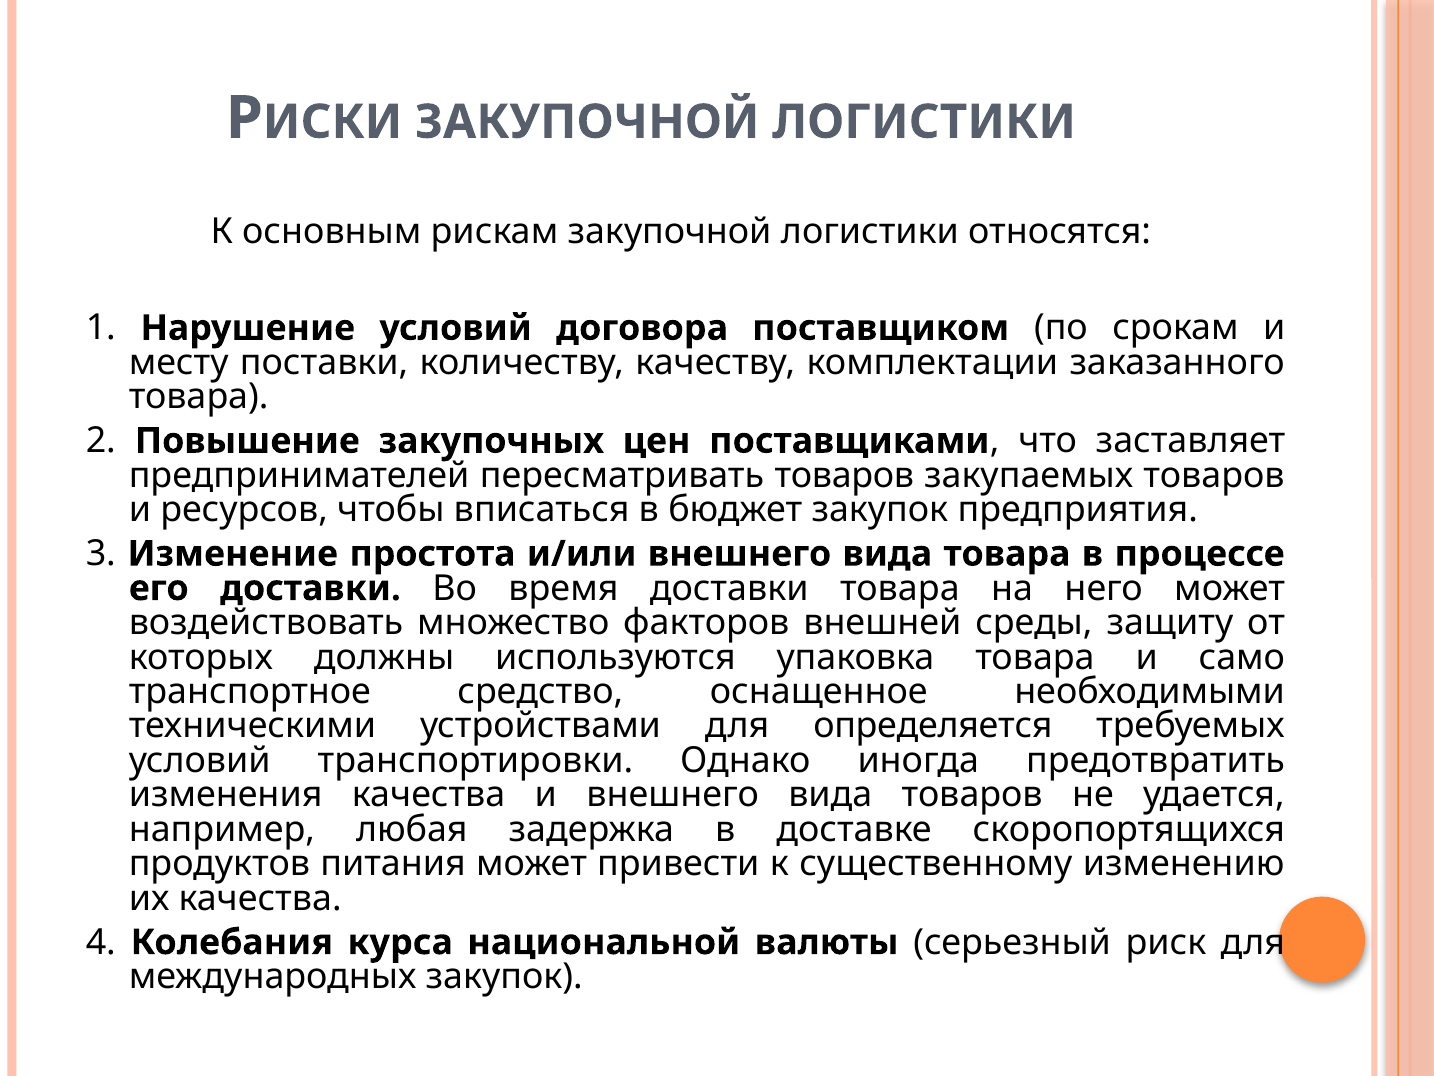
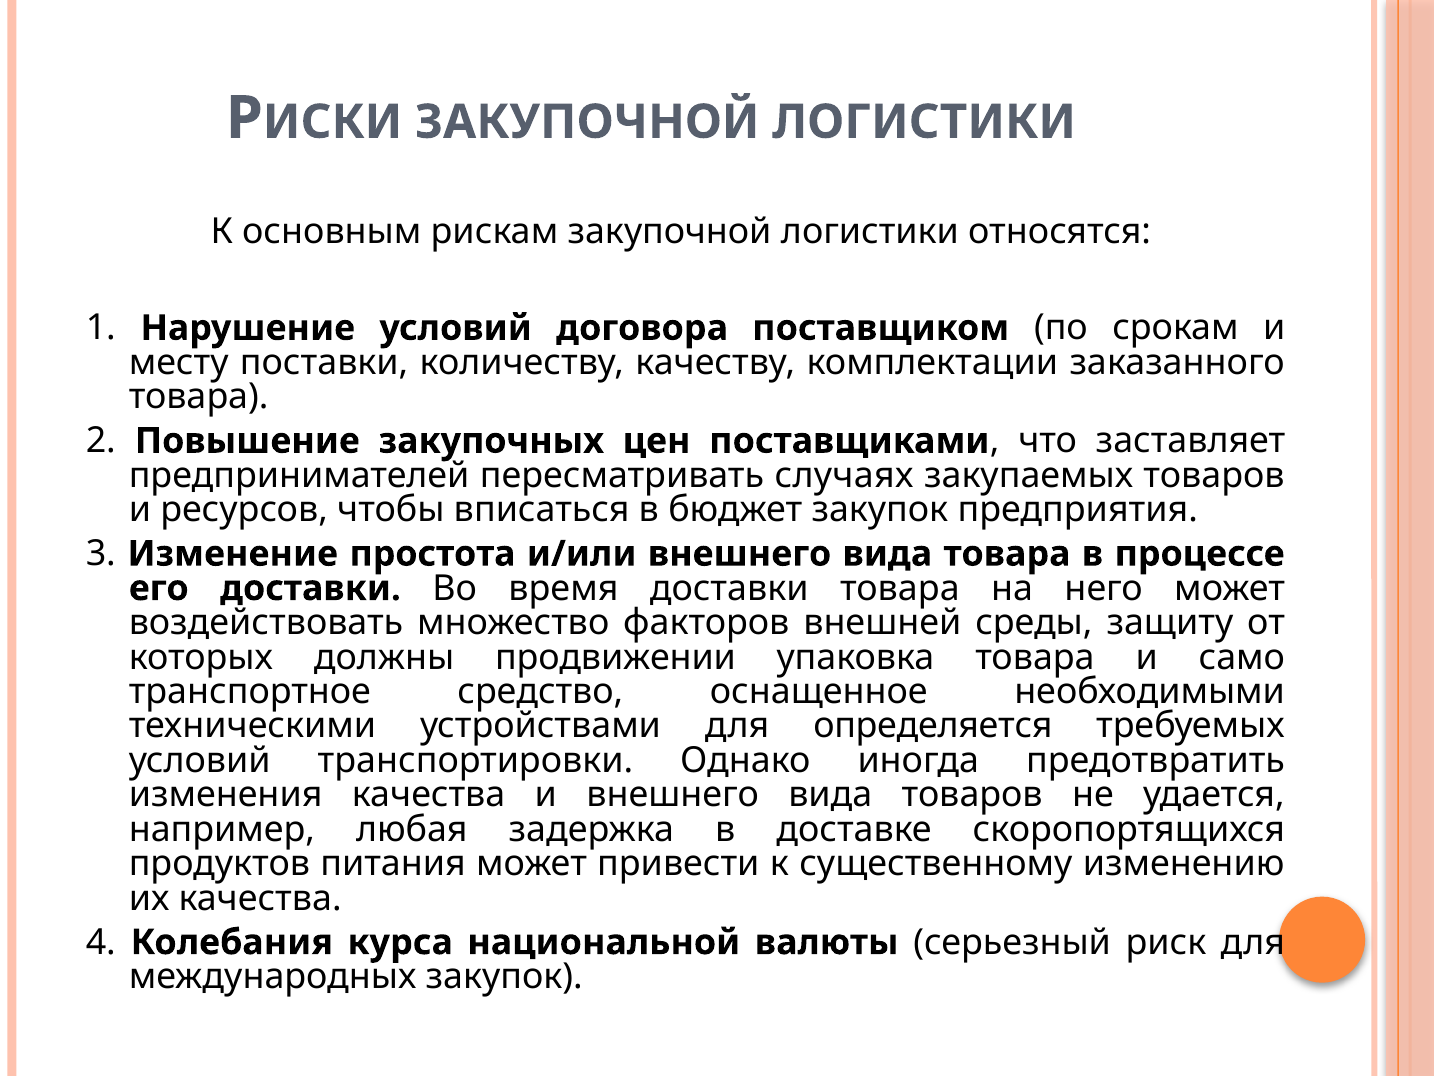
пересматривать товаров: товаров -> случаях
используются: используются -> продвижении
